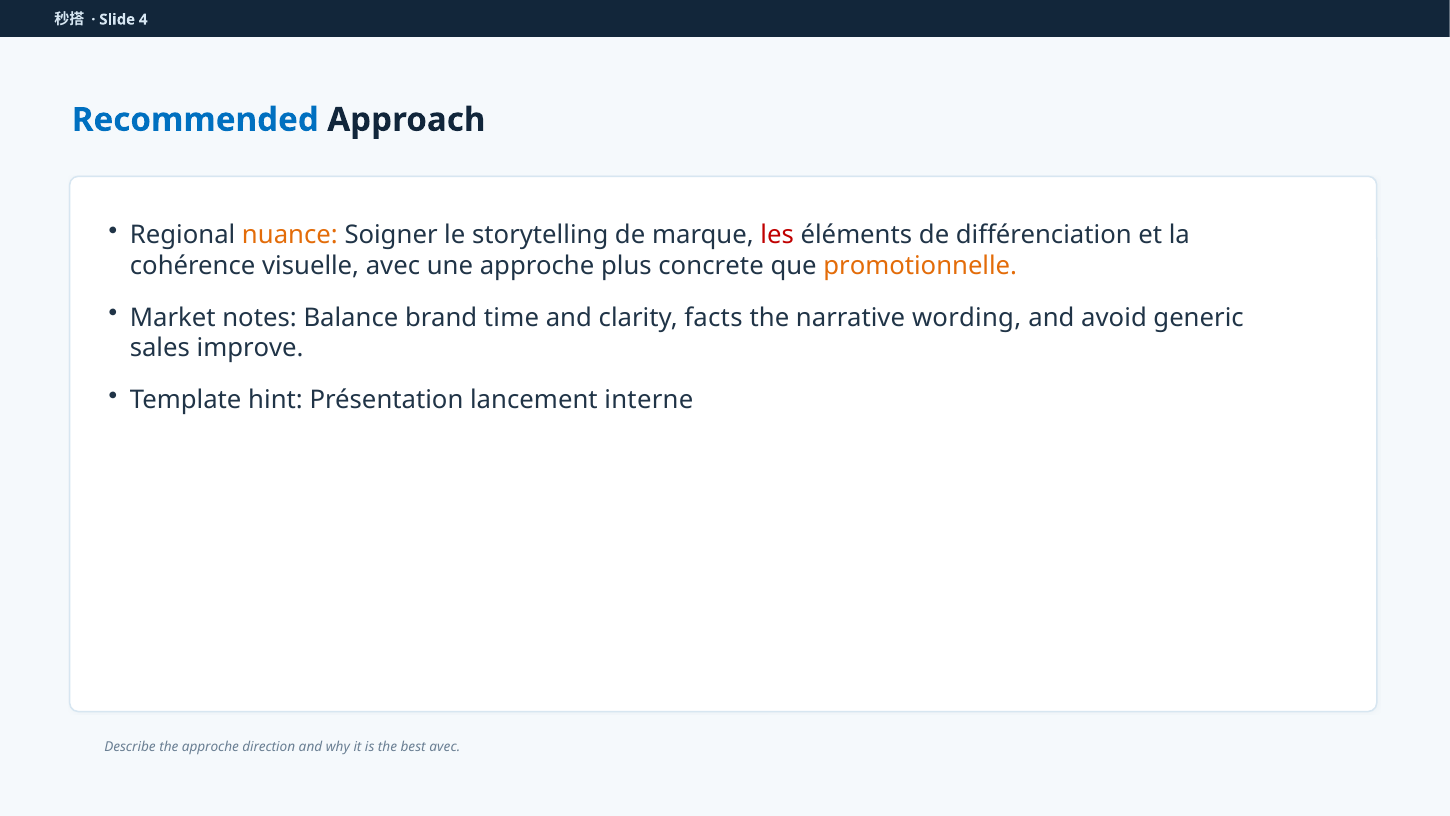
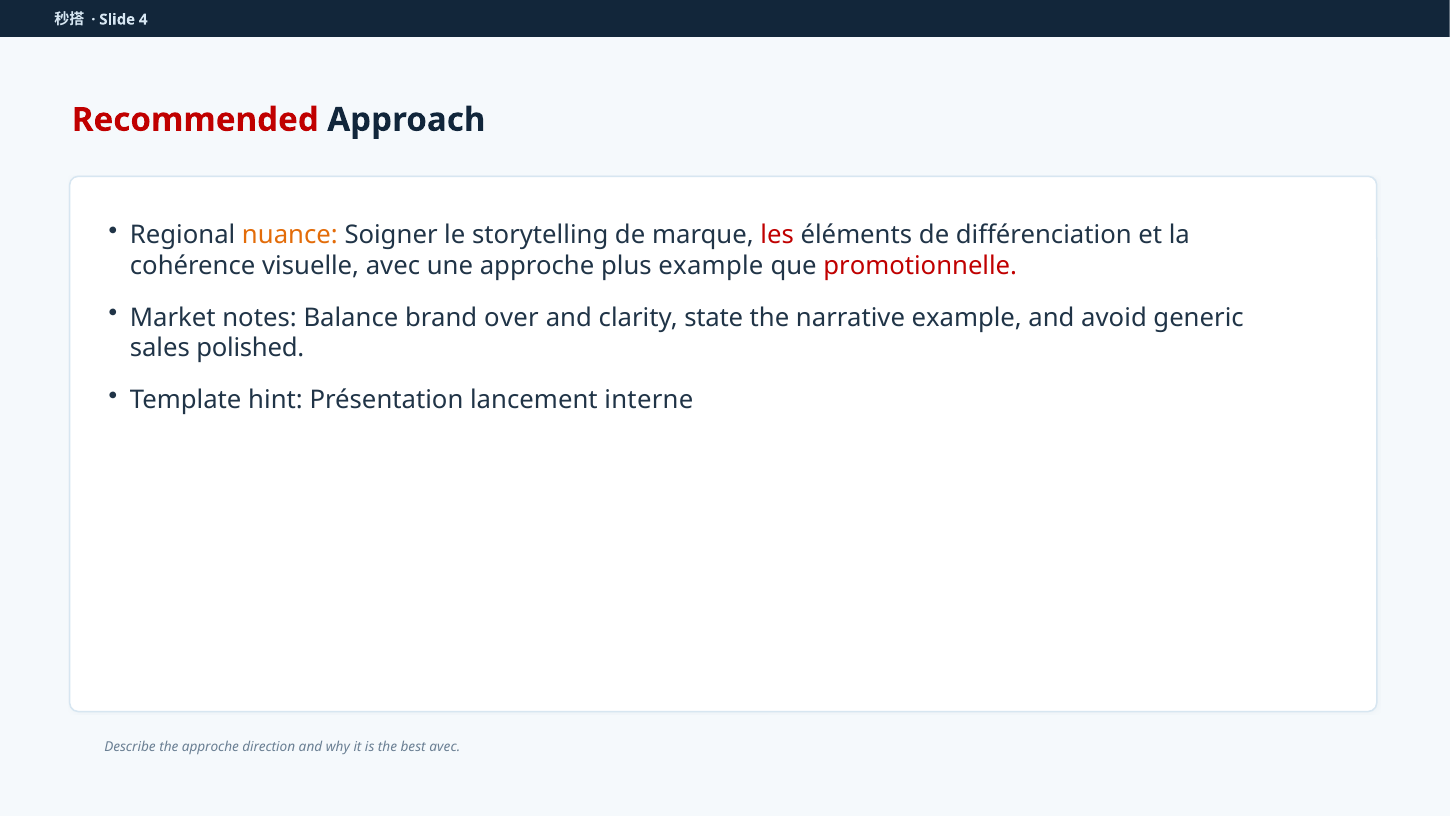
Recommended colour: blue -> red
plus concrete: concrete -> example
promotionnelle colour: orange -> red
time: time -> over
facts: facts -> state
narrative wording: wording -> example
improve: improve -> polished
